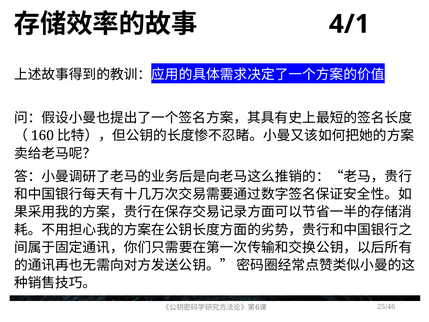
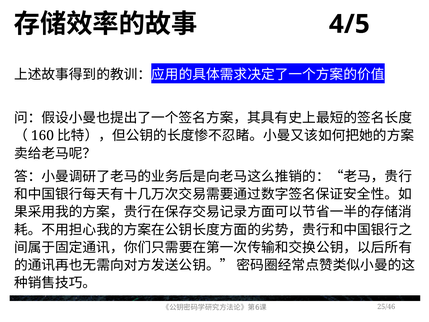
4/1: 4/1 -> 4/5
